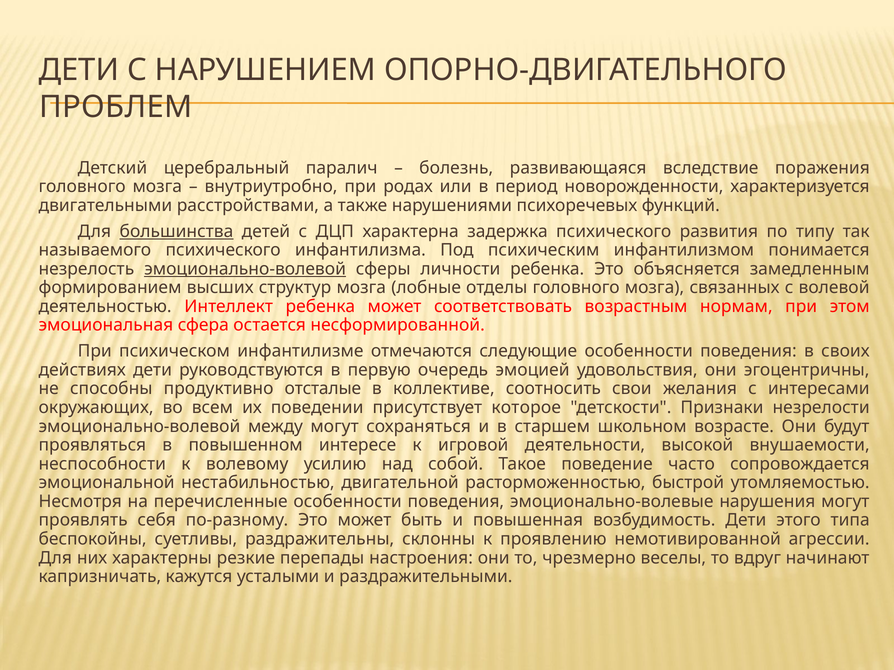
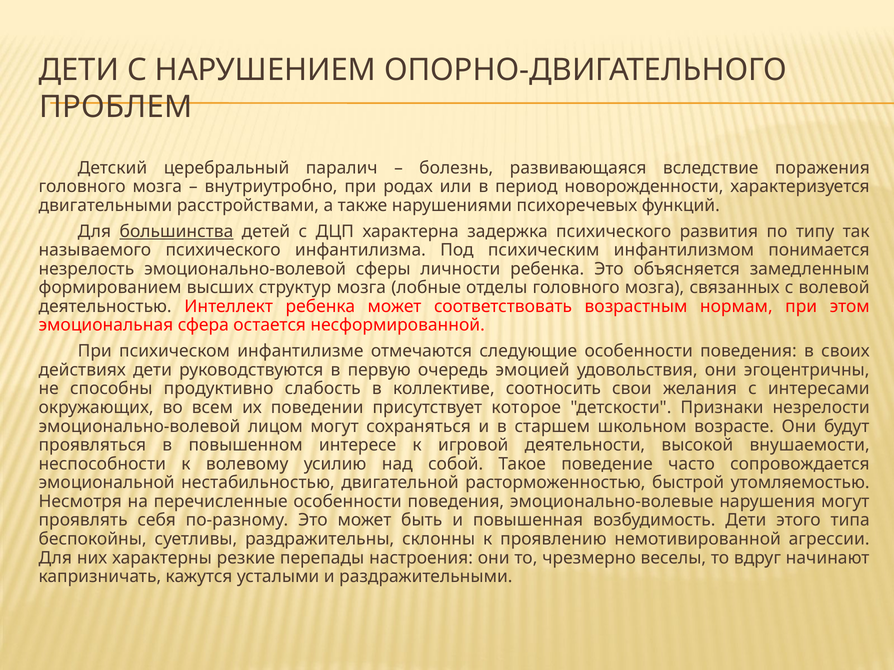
эмоционально-волевой at (245, 269) underline: present -> none
отсталые: отсталые -> слабость
между: между -> лицом
